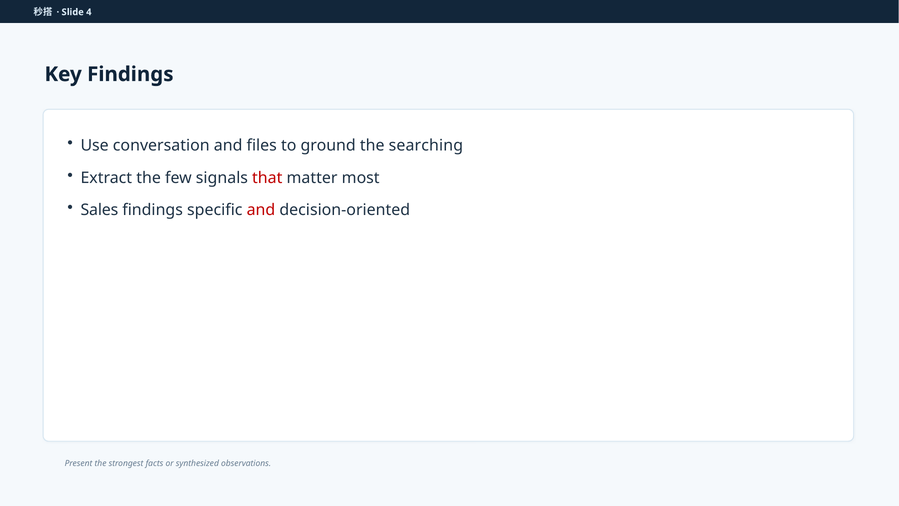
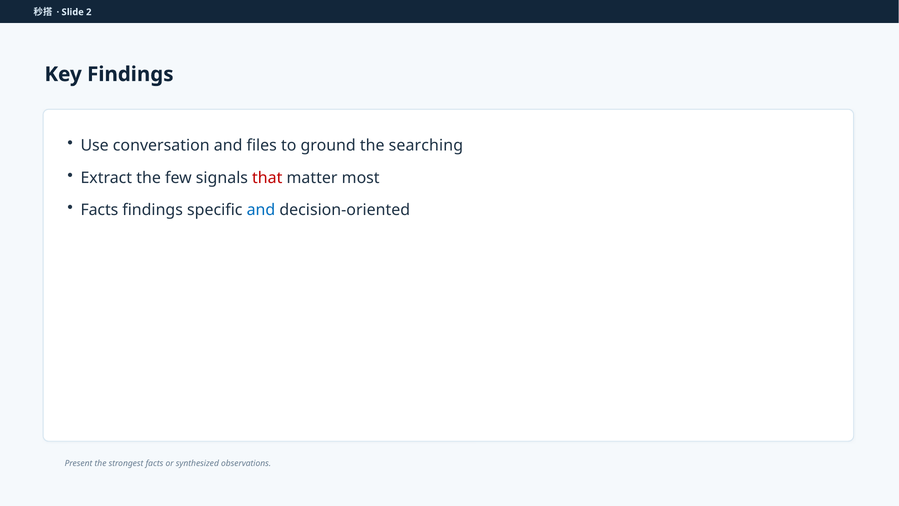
4: 4 -> 2
Sales at (99, 210): Sales -> Facts
and at (261, 210) colour: red -> blue
